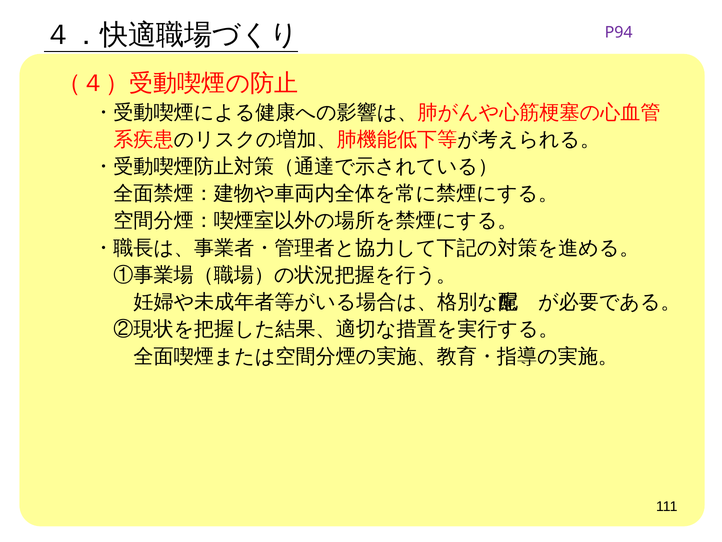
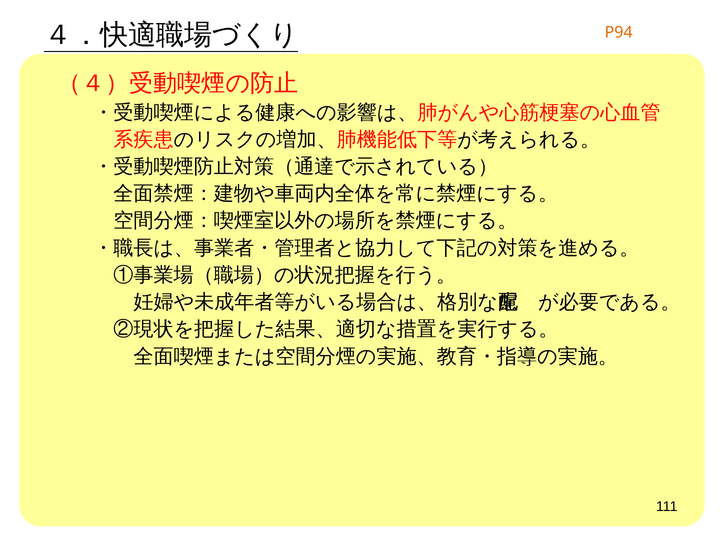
P94 colour: purple -> orange
